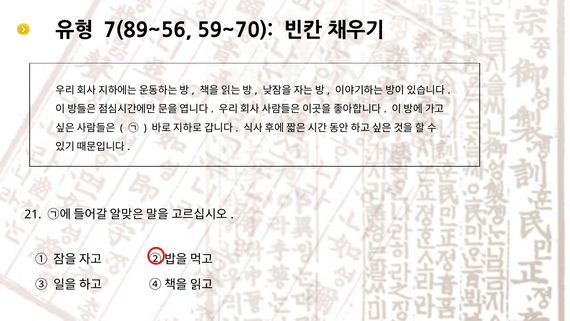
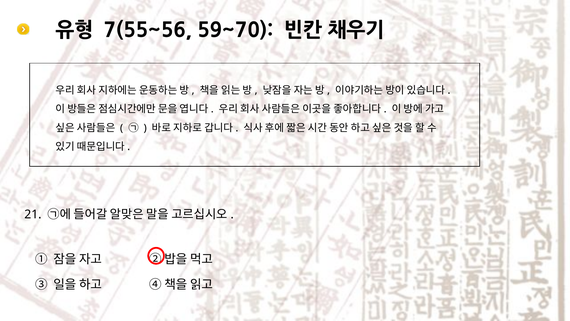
7(89~56: 7(89~56 -> 7(55~56
